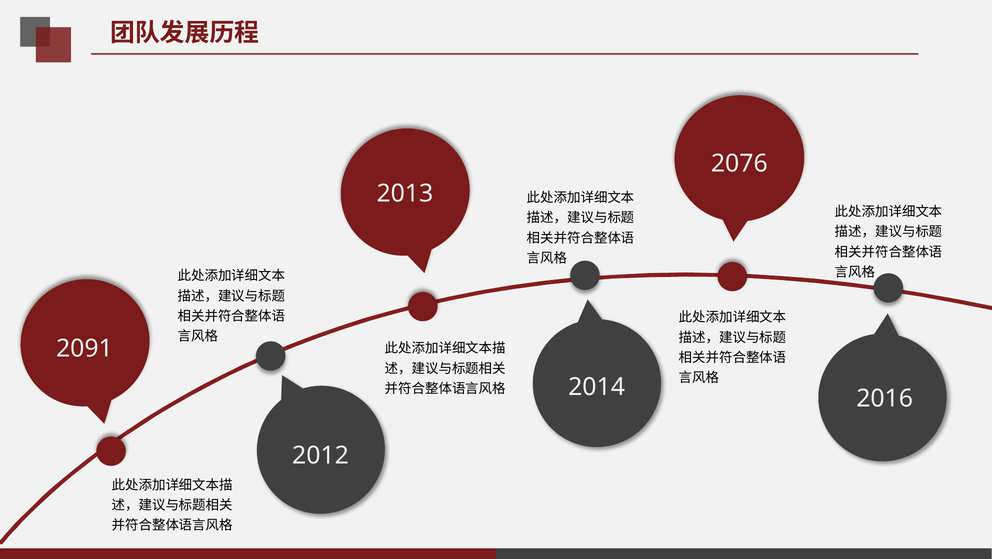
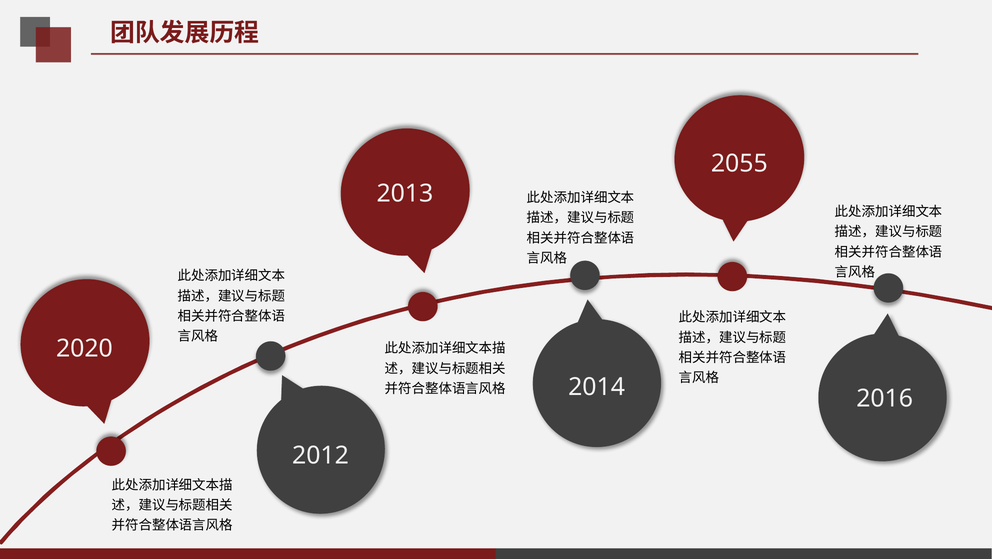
2076: 2076 -> 2055
2091: 2091 -> 2020
